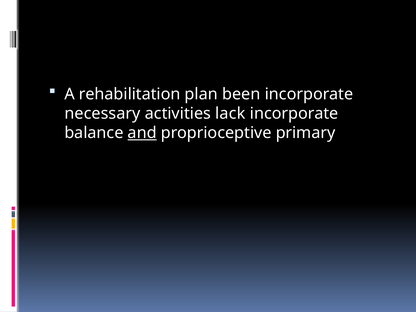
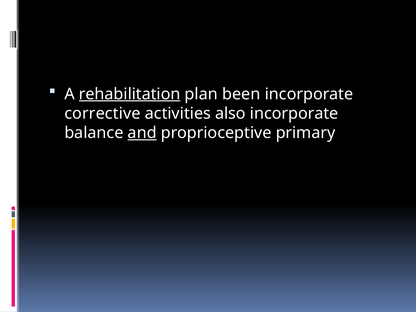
rehabilitation underline: none -> present
necessary: necessary -> corrective
lack: lack -> also
